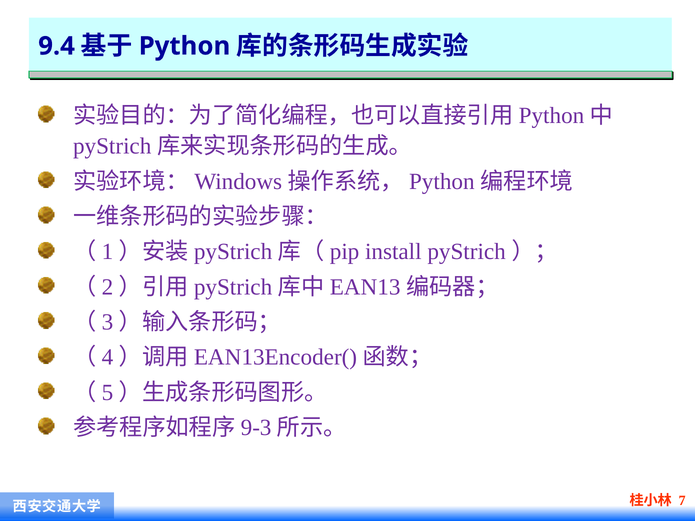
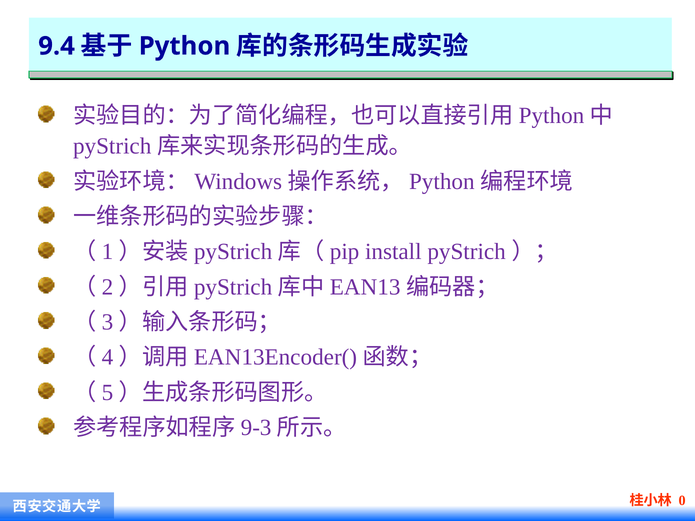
7: 7 -> 0
